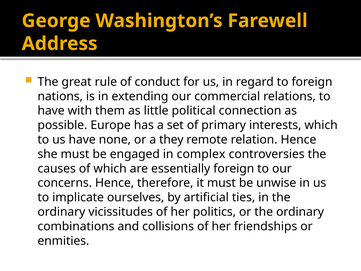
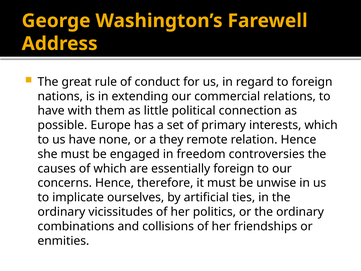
complex: complex -> freedom
